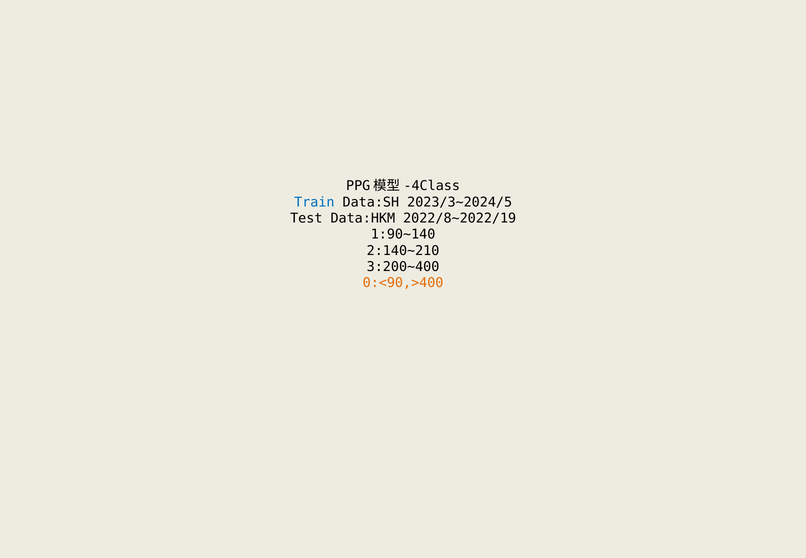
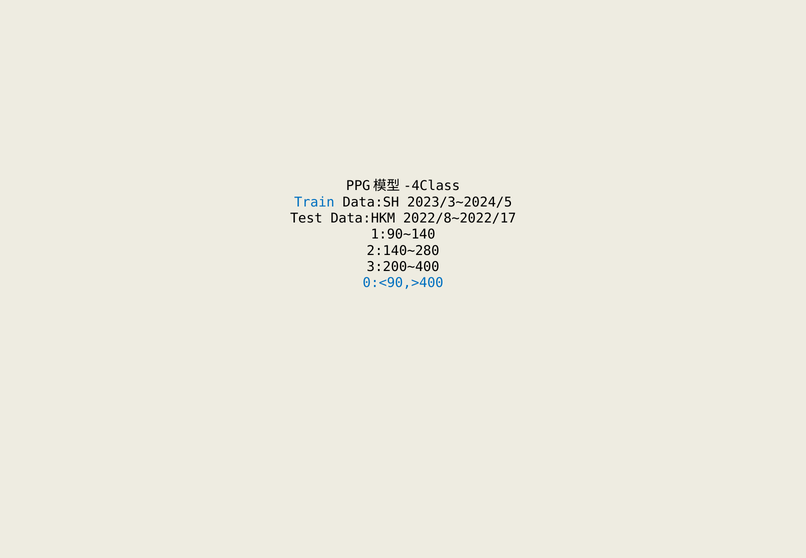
2022/8~2022/19: 2022/8~2022/19 -> 2022/8~2022/17
2:140~210: 2:140~210 -> 2:140~280
0:<90,>400 colour: orange -> blue
